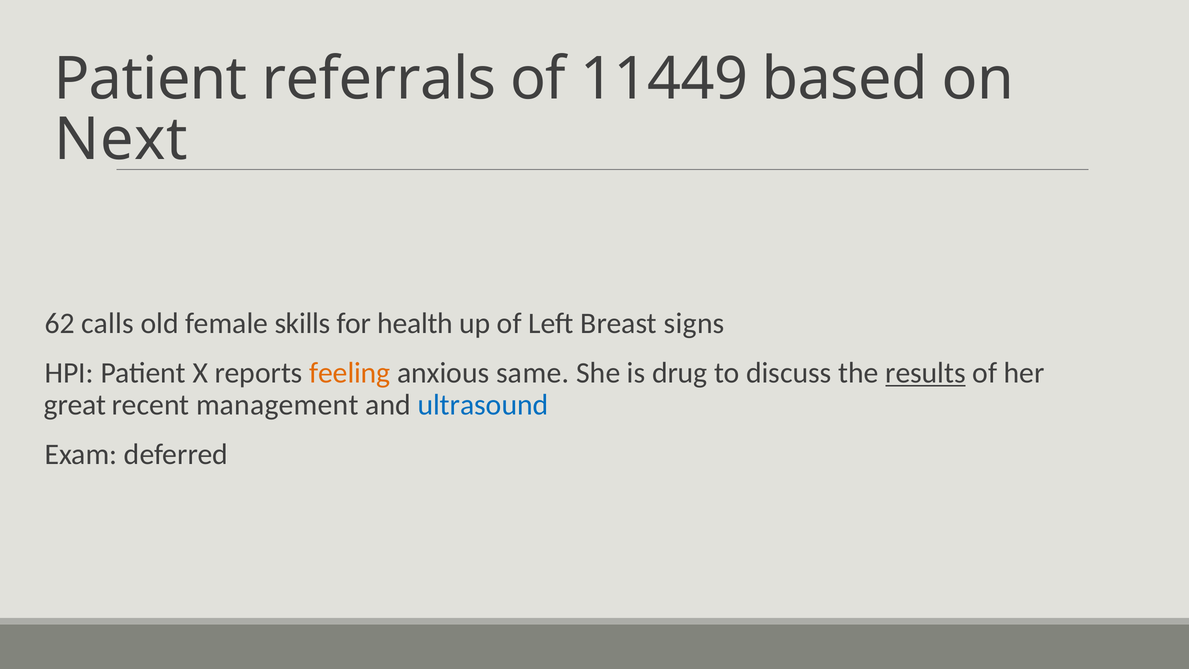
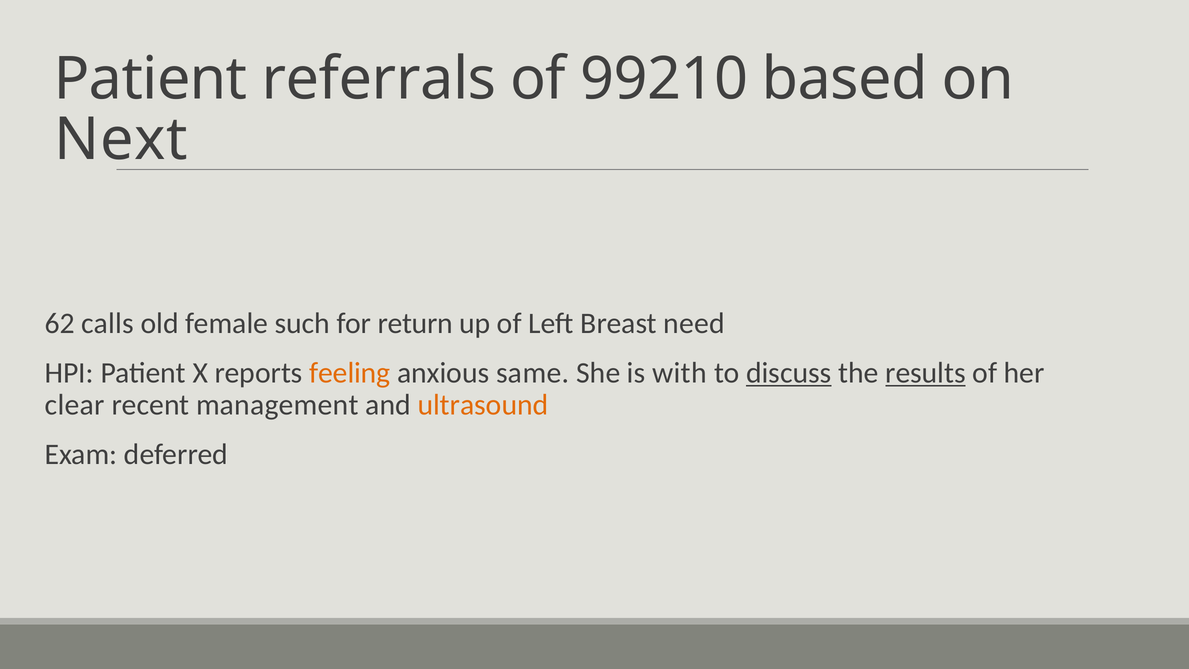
11449: 11449 -> 99210
skills: skills -> such
health: health -> return
signs: signs -> need
drug: drug -> with
discuss underline: none -> present
great: great -> clear
ultrasound colour: blue -> orange
